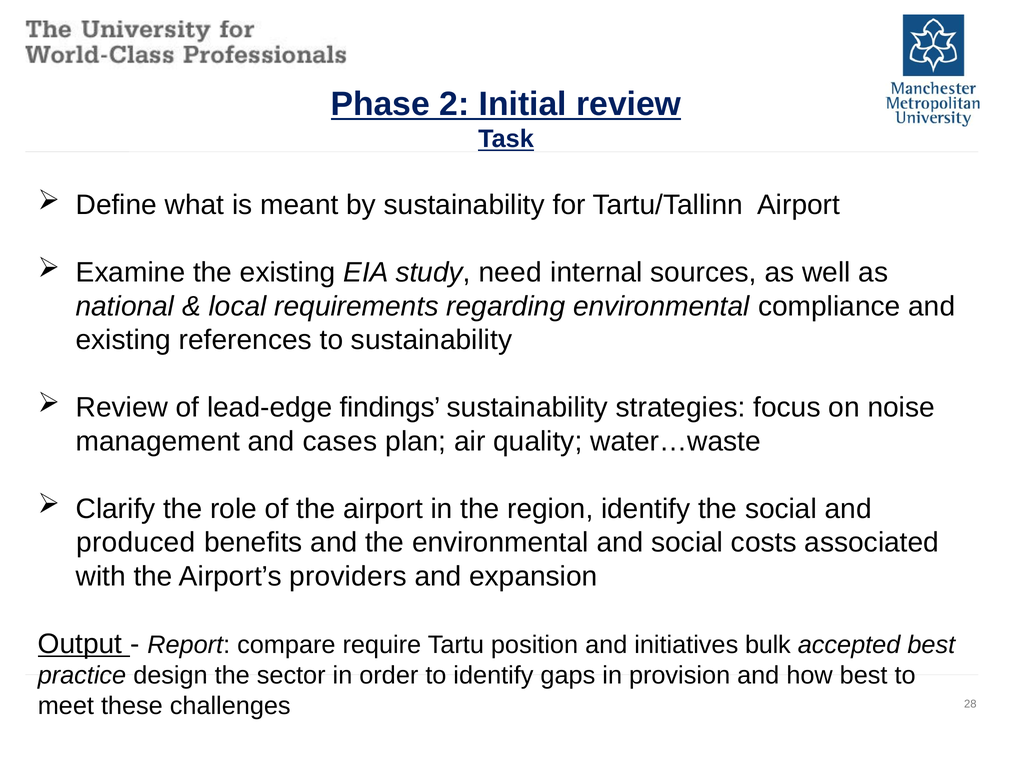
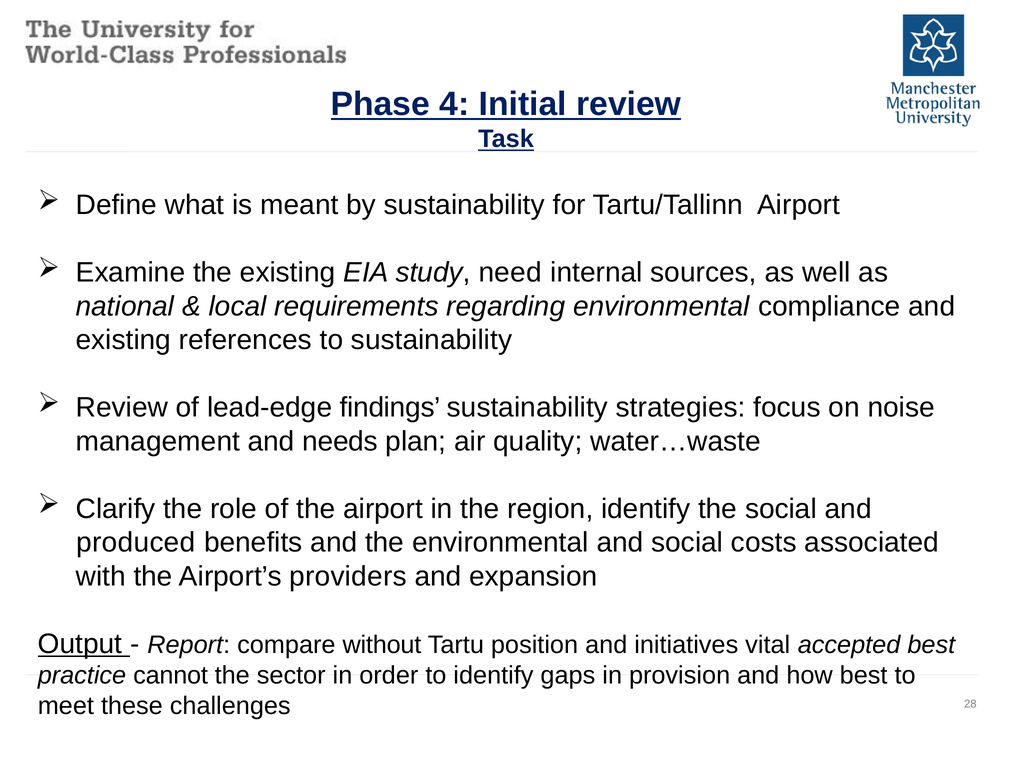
2: 2 -> 4
cases: cases -> needs
require: require -> without
bulk: bulk -> vital
design: design -> cannot
